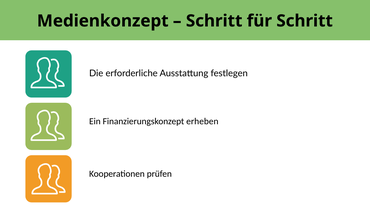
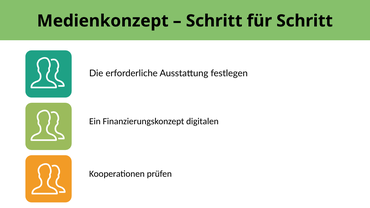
erheben: erheben -> digitalen
